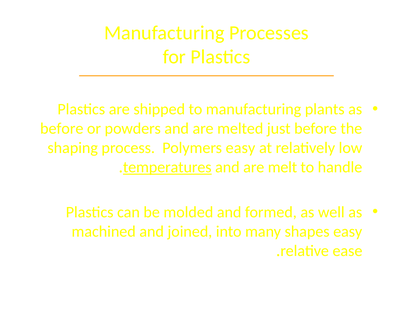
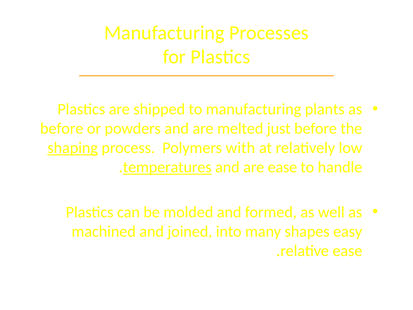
shaping underline: none -> present
Polymers easy: easy -> with
are melt: melt -> ease
